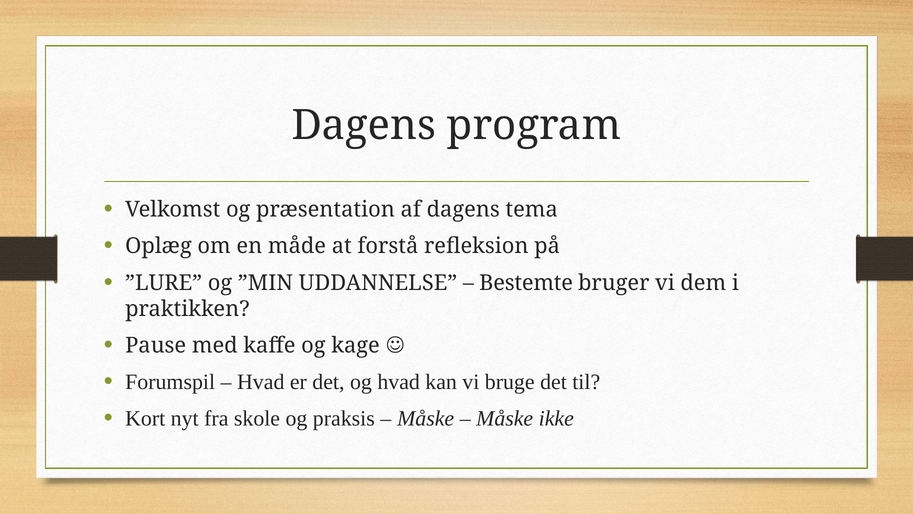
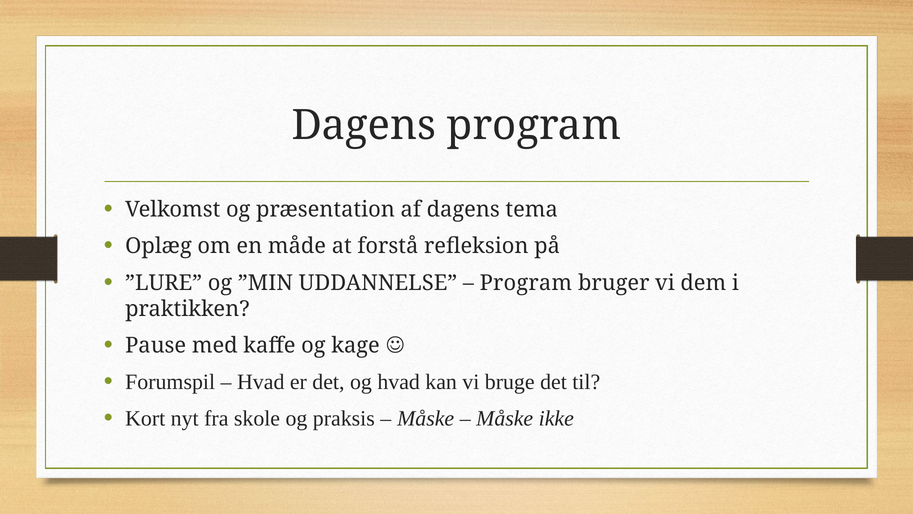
Bestemte at (526, 283): Bestemte -> Program
